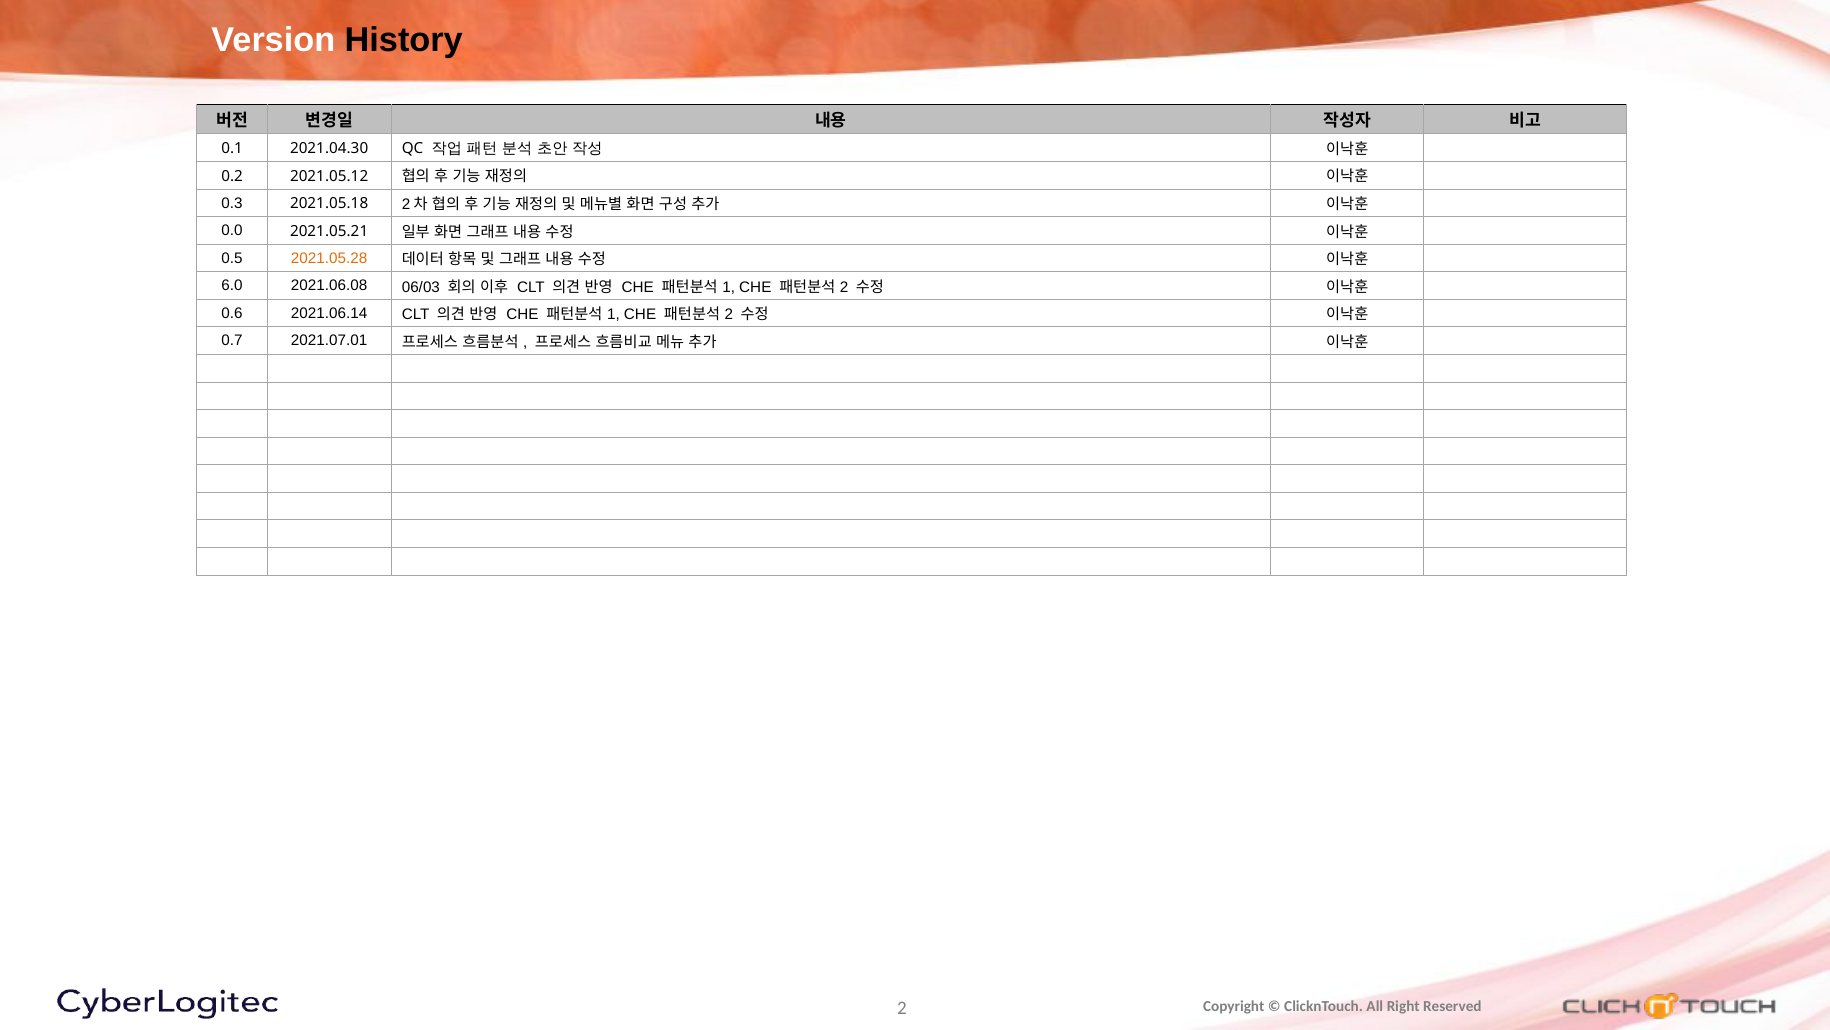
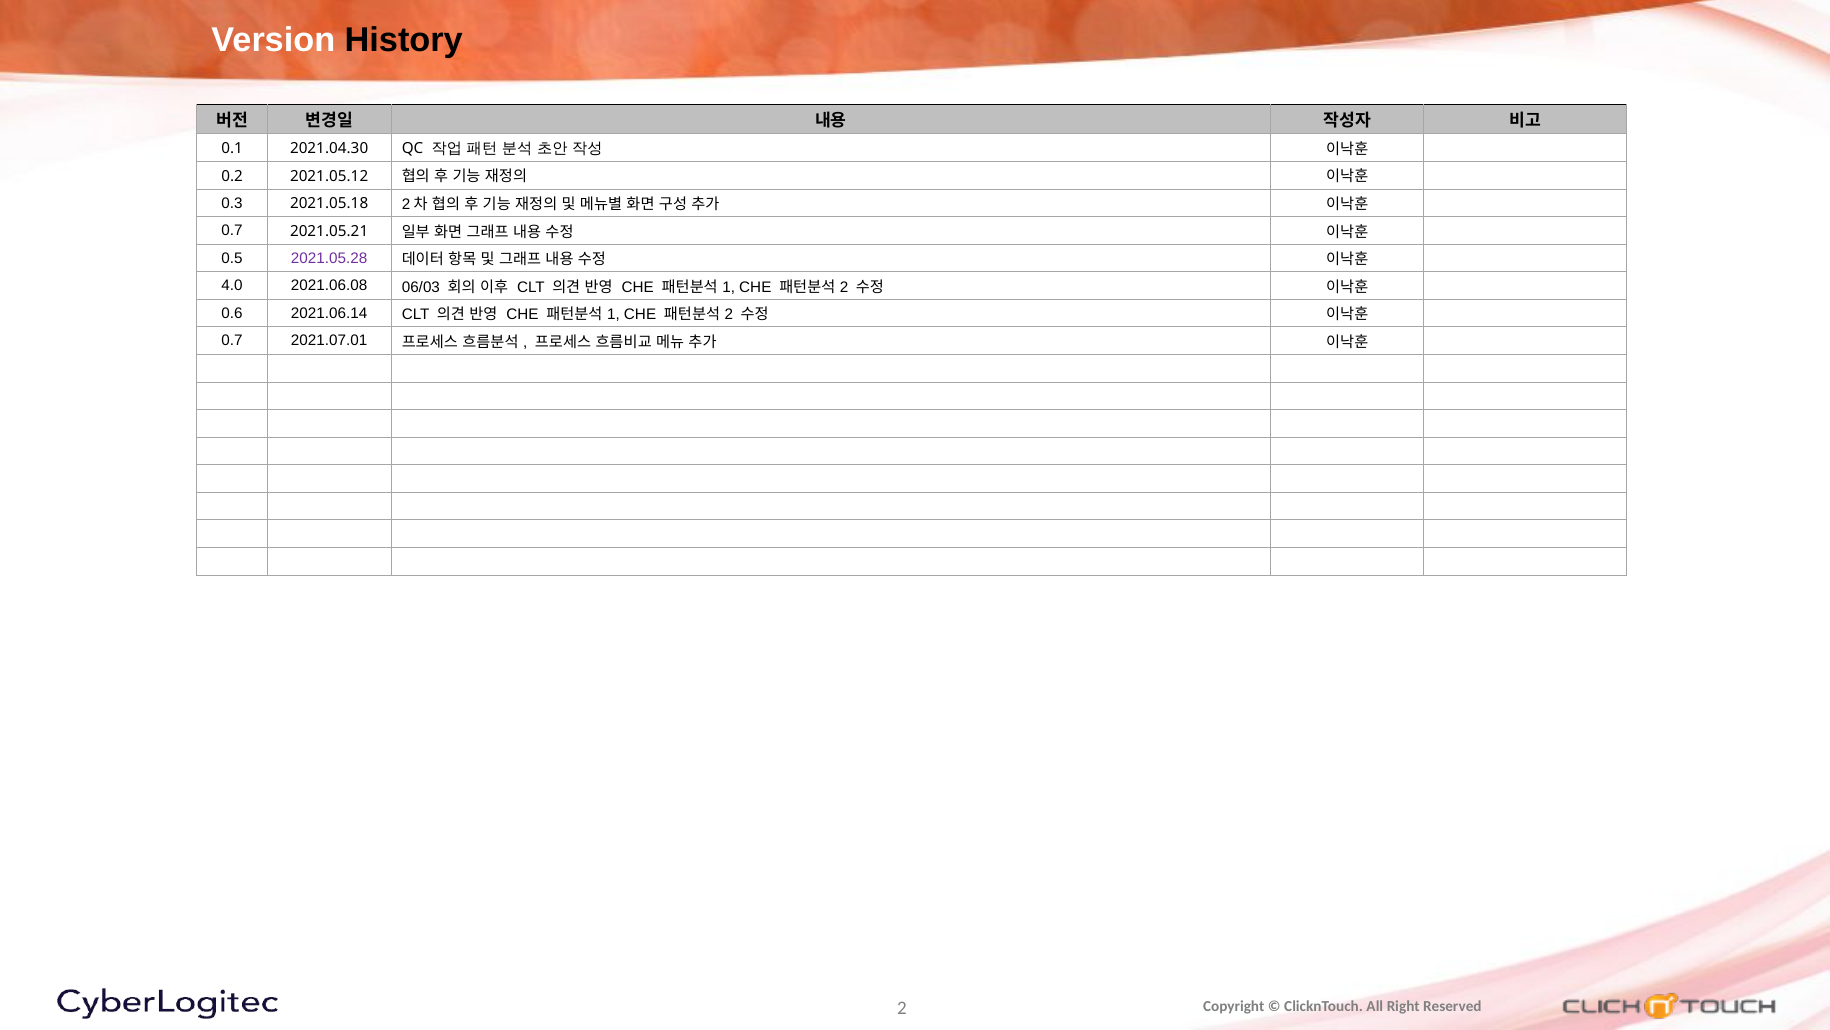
0.0 at (232, 231): 0.0 -> 0.7
2021.05.28 colour: orange -> purple
6.0: 6.0 -> 4.0
